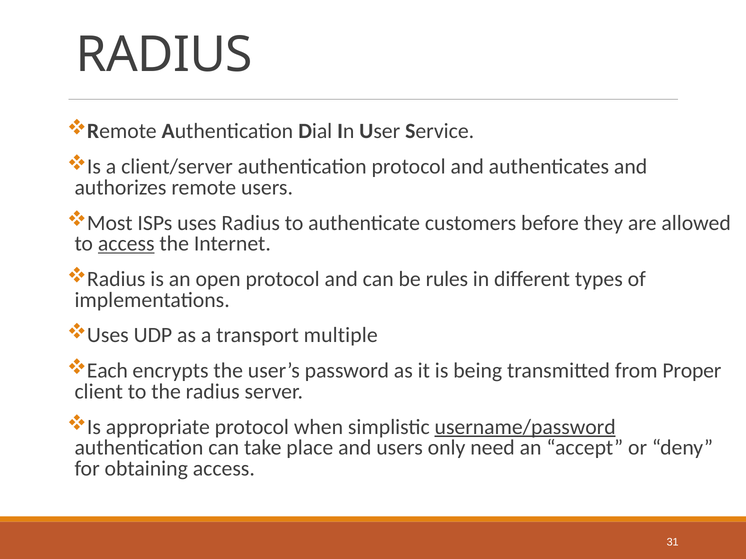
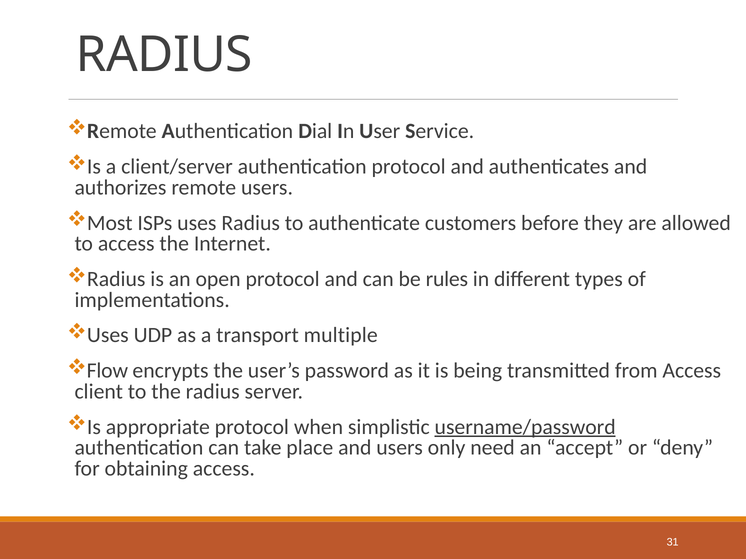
access at (126, 244) underline: present -> none
Each: Each -> Flow
from Proper: Proper -> Access
